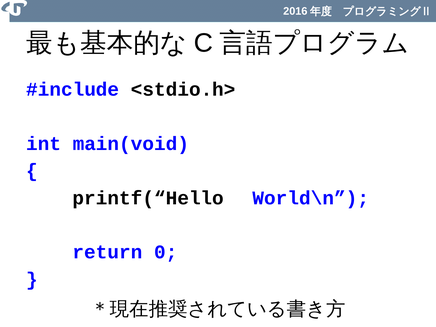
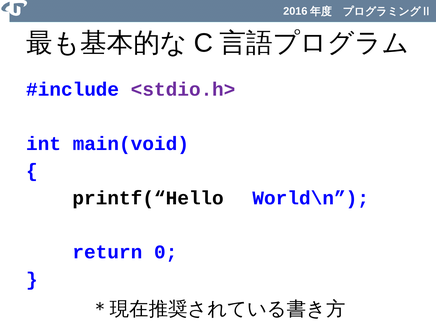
<stdio.h> colour: black -> purple
